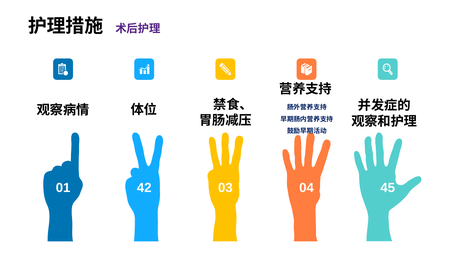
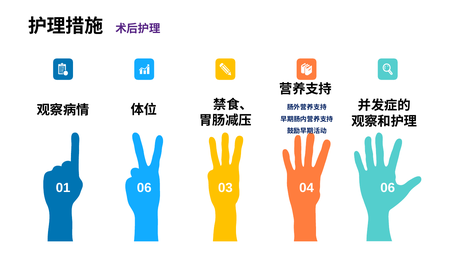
01 42: 42 -> 06
04 45: 45 -> 06
